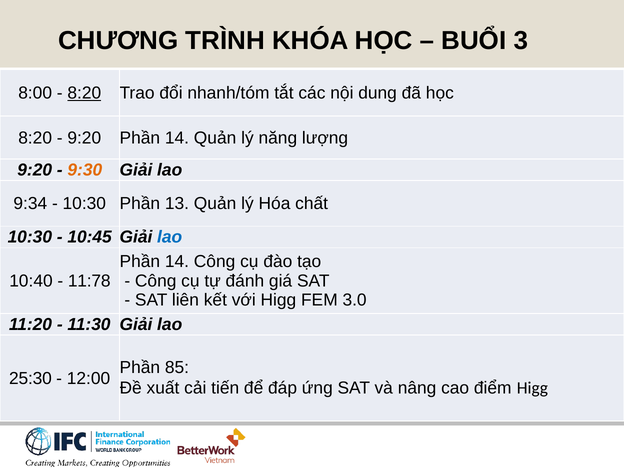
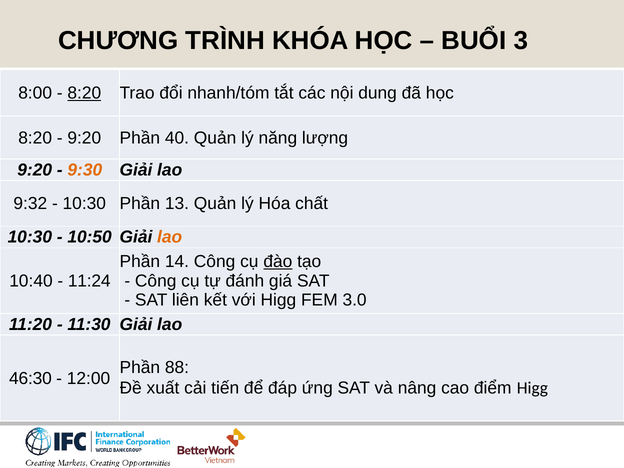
9:20 Phần 14: 14 -> 40
9:34: 9:34 -> 9:32
10:45: 10:45 -> 10:50
lao at (170, 237) colour: blue -> orange
đào underline: none -> present
11:78: 11:78 -> 11:24
85: 85 -> 88
25:30: 25:30 -> 46:30
